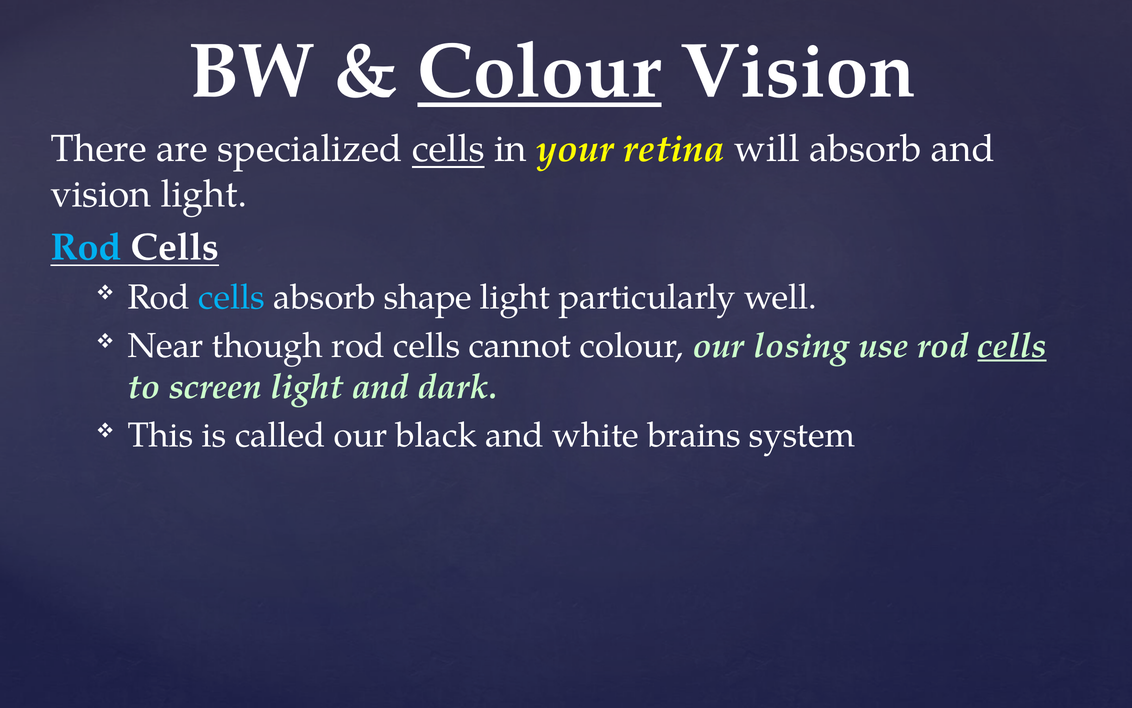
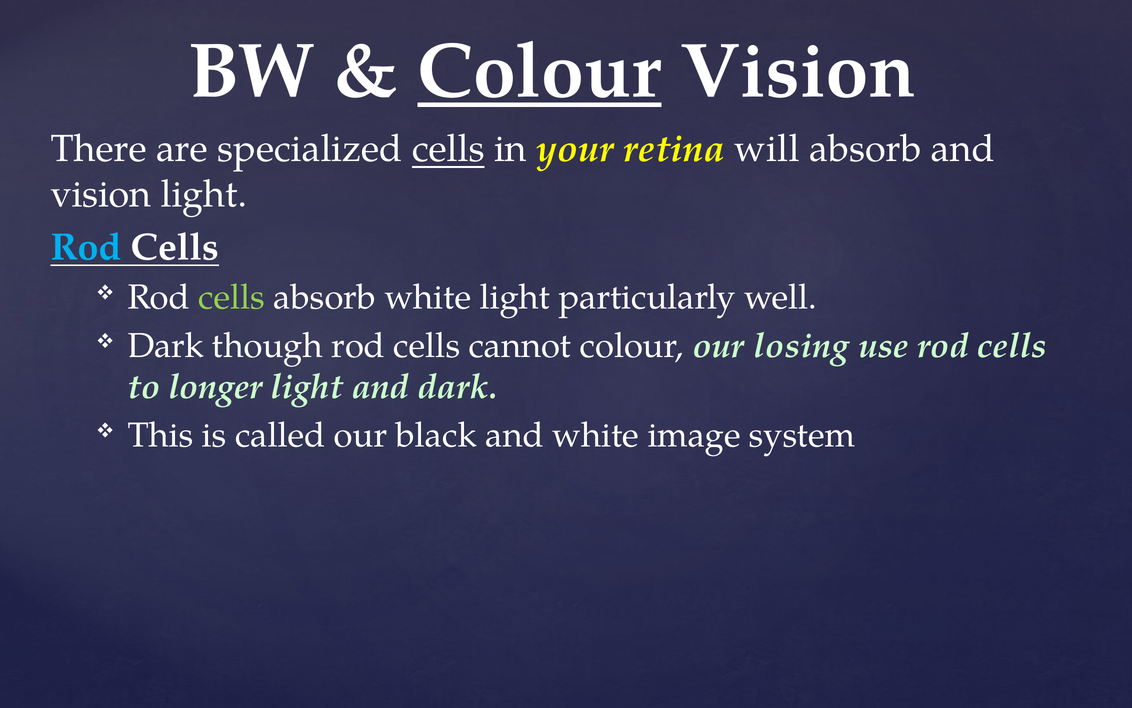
cells at (232, 297) colour: light blue -> light green
absorb shape: shape -> white
Near at (166, 345): Near -> Dark
cells at (1012, 345) underline: present -> none
screen: screen -> longer
brains: brains -> image
